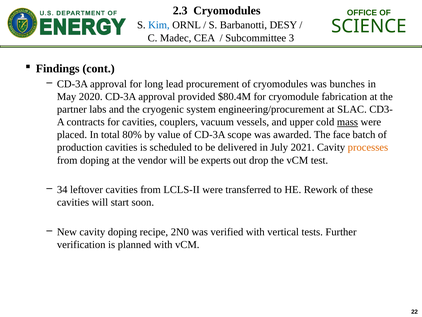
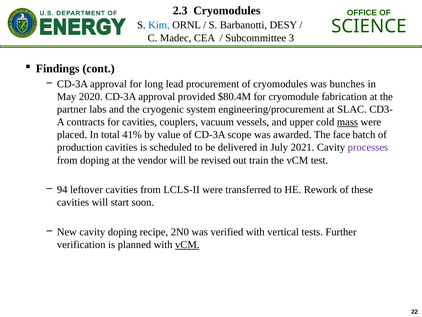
80%: 80% -> 41%
processes colour: orange -> purple
experts: experts -> revised
drop: drop -> train
34: 34 -> 94
vCM at (187, 244) underline: none -> present
